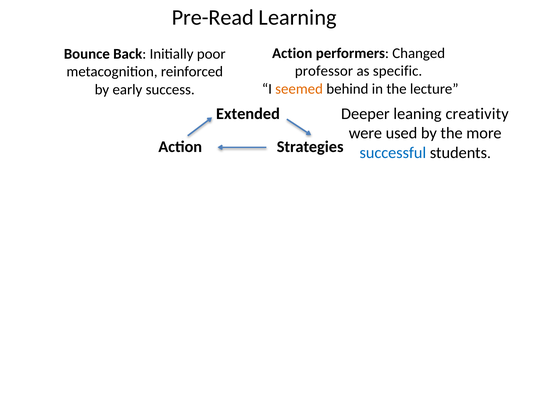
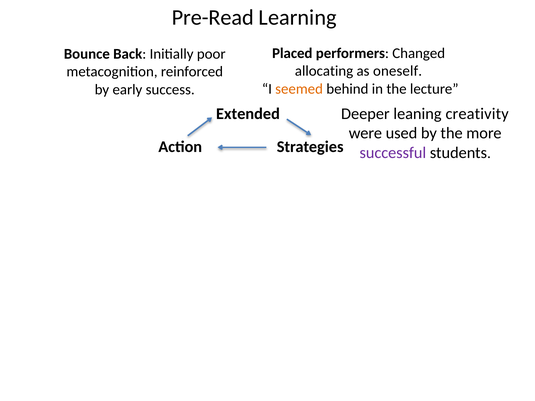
Action at (292, 53): Action -> Placed
professor: professor -> allocating
specific: specific -> oneself
successful colour: blue -> purple
